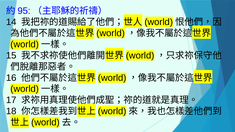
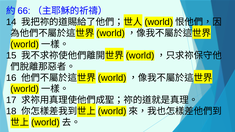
95: 95 -> 66
